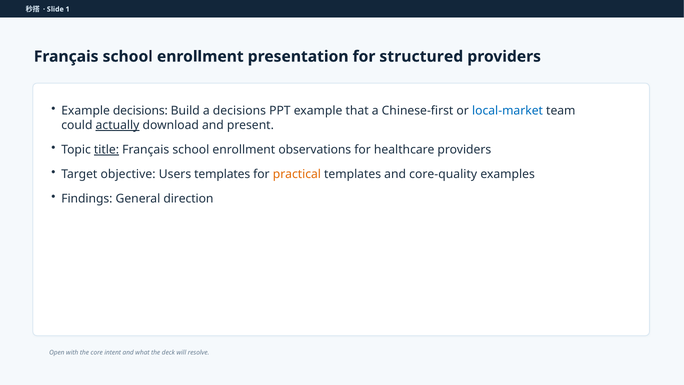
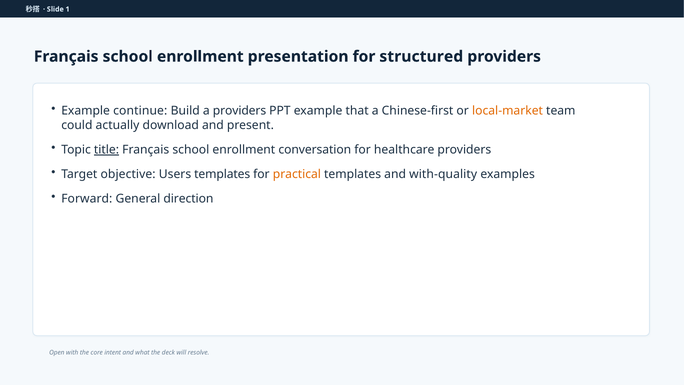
Example decisions: decisions -> continue
a decisions: decisions -> providers
local-market colour: blue -> orange
actually underline: present -> none
observations: observations -> conversation
core-quality: core-quality -> with-quality
Findings: Findings -> Forward
